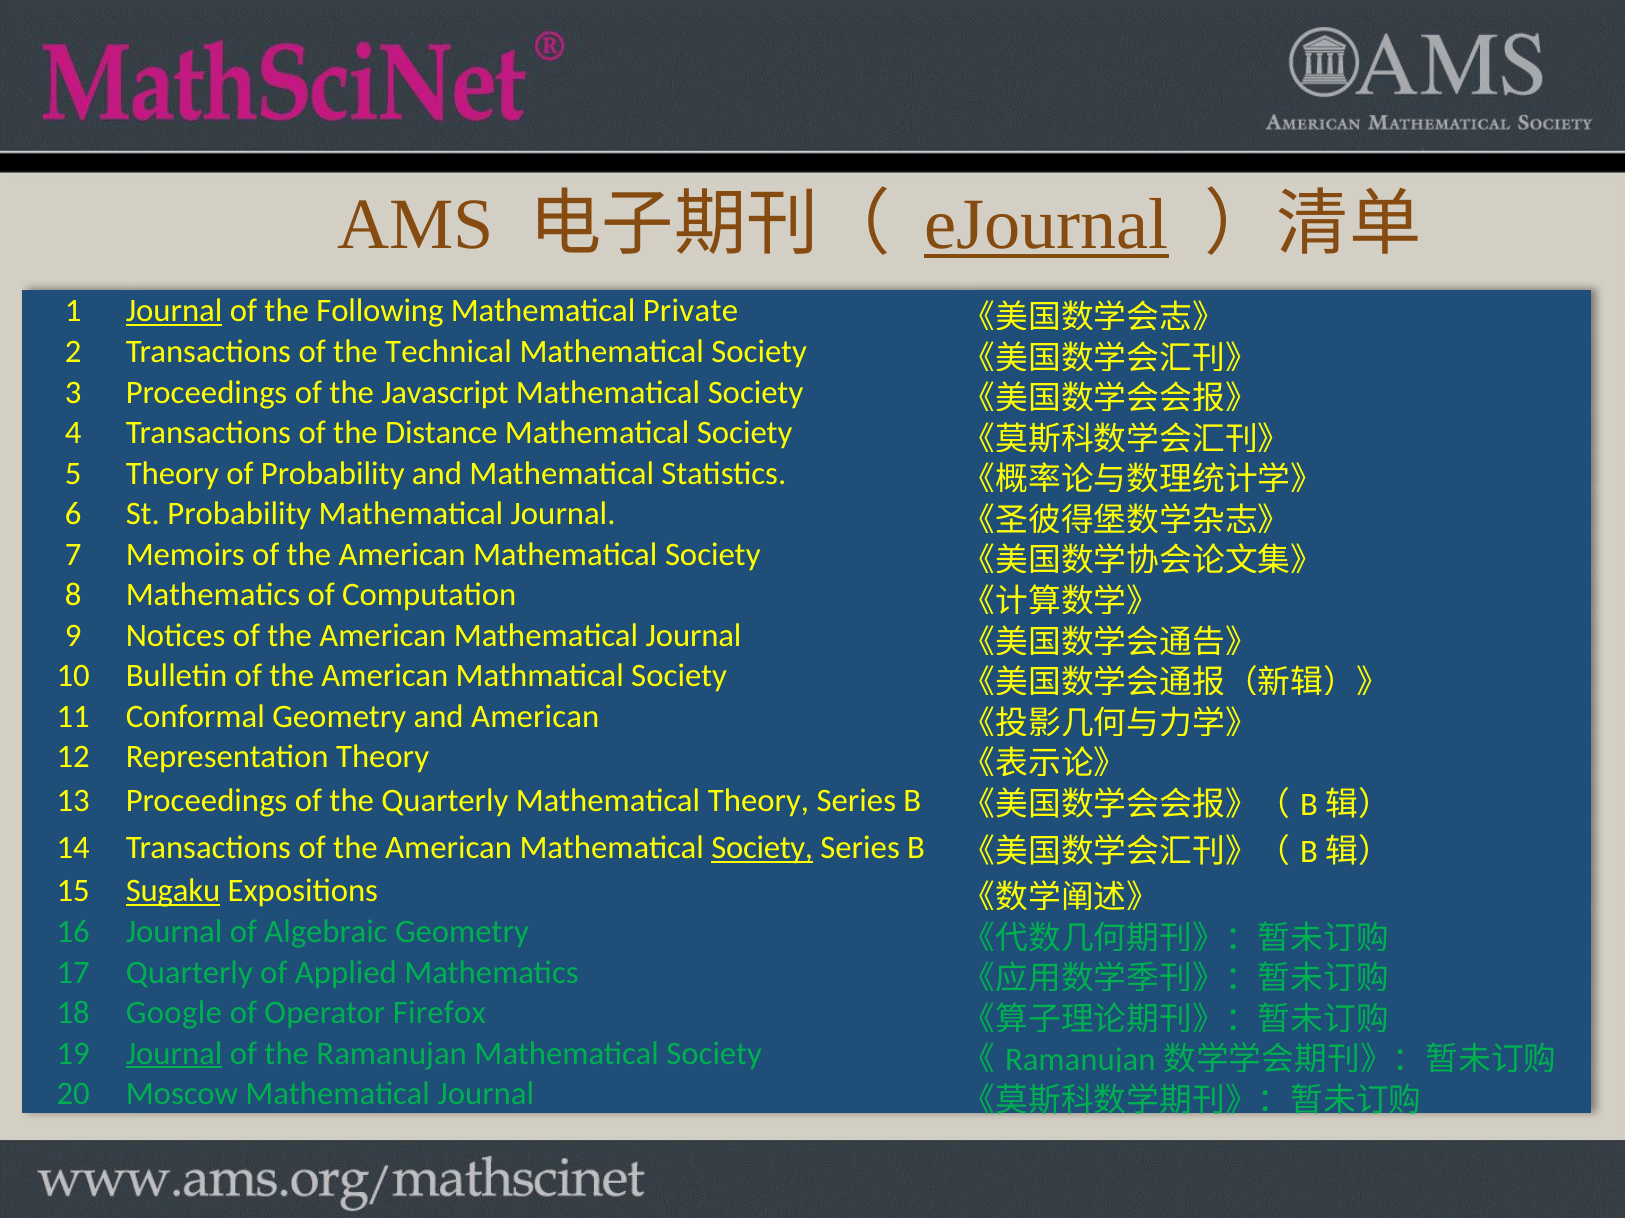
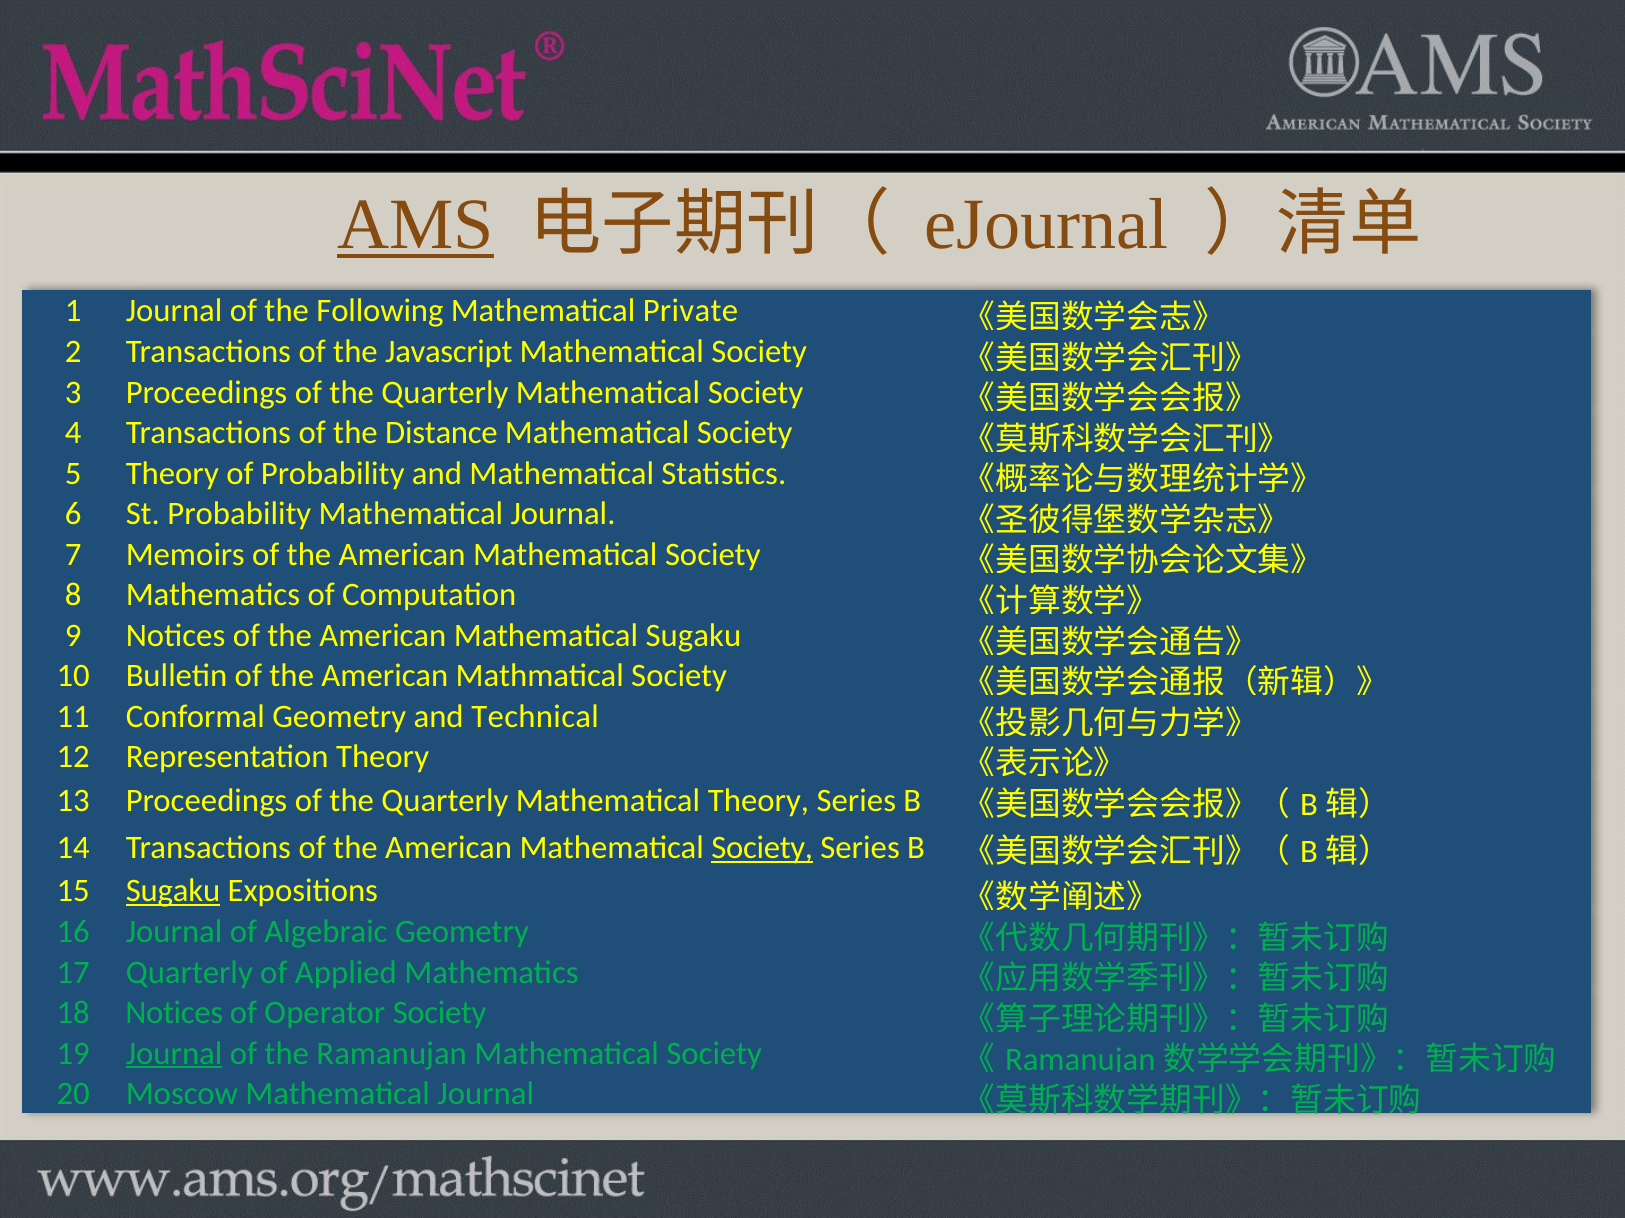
AMS underline: none -> present
eJournal underline: present -> none
Journal at (174, 311) underline: present -> none
Technical: Technical -> Javascript
Javascript at (445, 392): Javascript -> Quarterly
American Mathematical Journal: Journal -> Sugaku
and American: American -> Technical
18 Google: Google -> Notices
Operator Firefox: Firefox -> Society
